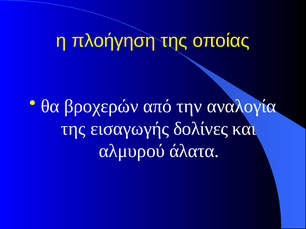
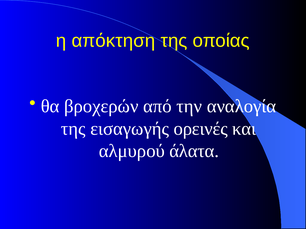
πλοήγηση: πλοήγηση -> απόκτηση
δολίνες: δολίνες -> ορεινές
